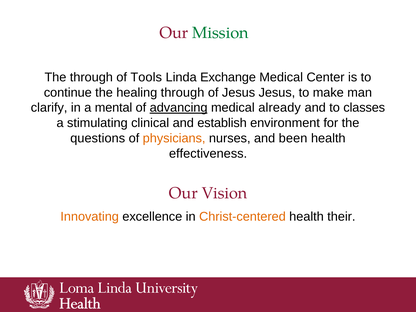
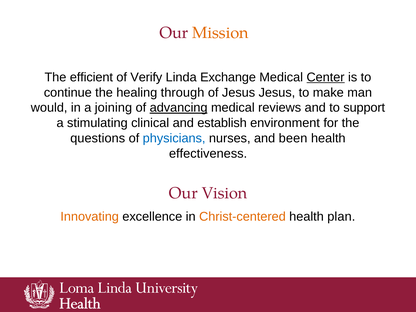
Mission colour: green -> orange
The through: through -> efficient
Tools: Tools -> Verify
Center underline: none -> present
clarify: clarify -> would
mental: mental -> joining
already: already -> reviews
classes: classes -> support
physicians colour: orange -> blue
their: their -> plan
